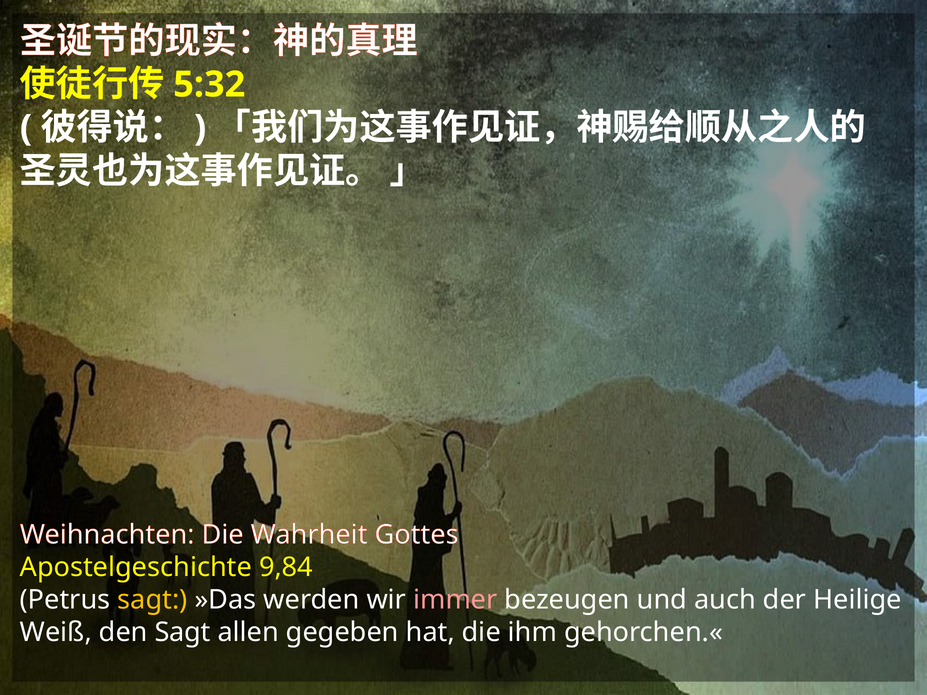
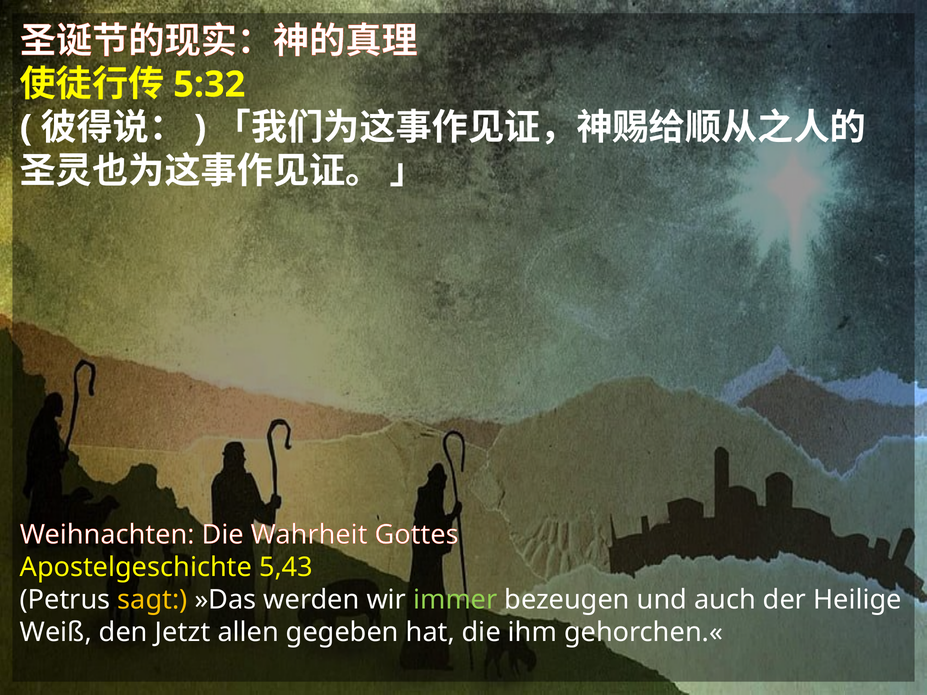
9,84: 9,84 -> 5,43
immer colour: pink -> light green
den Sagt: Sagt -> Jetzt
